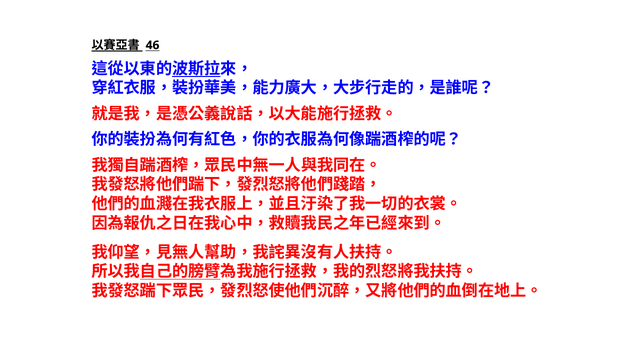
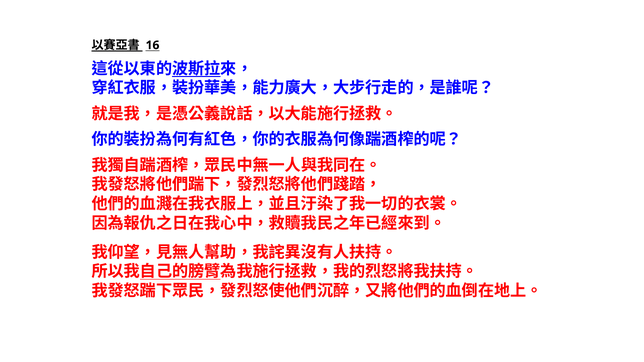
46: 46 -> 16
